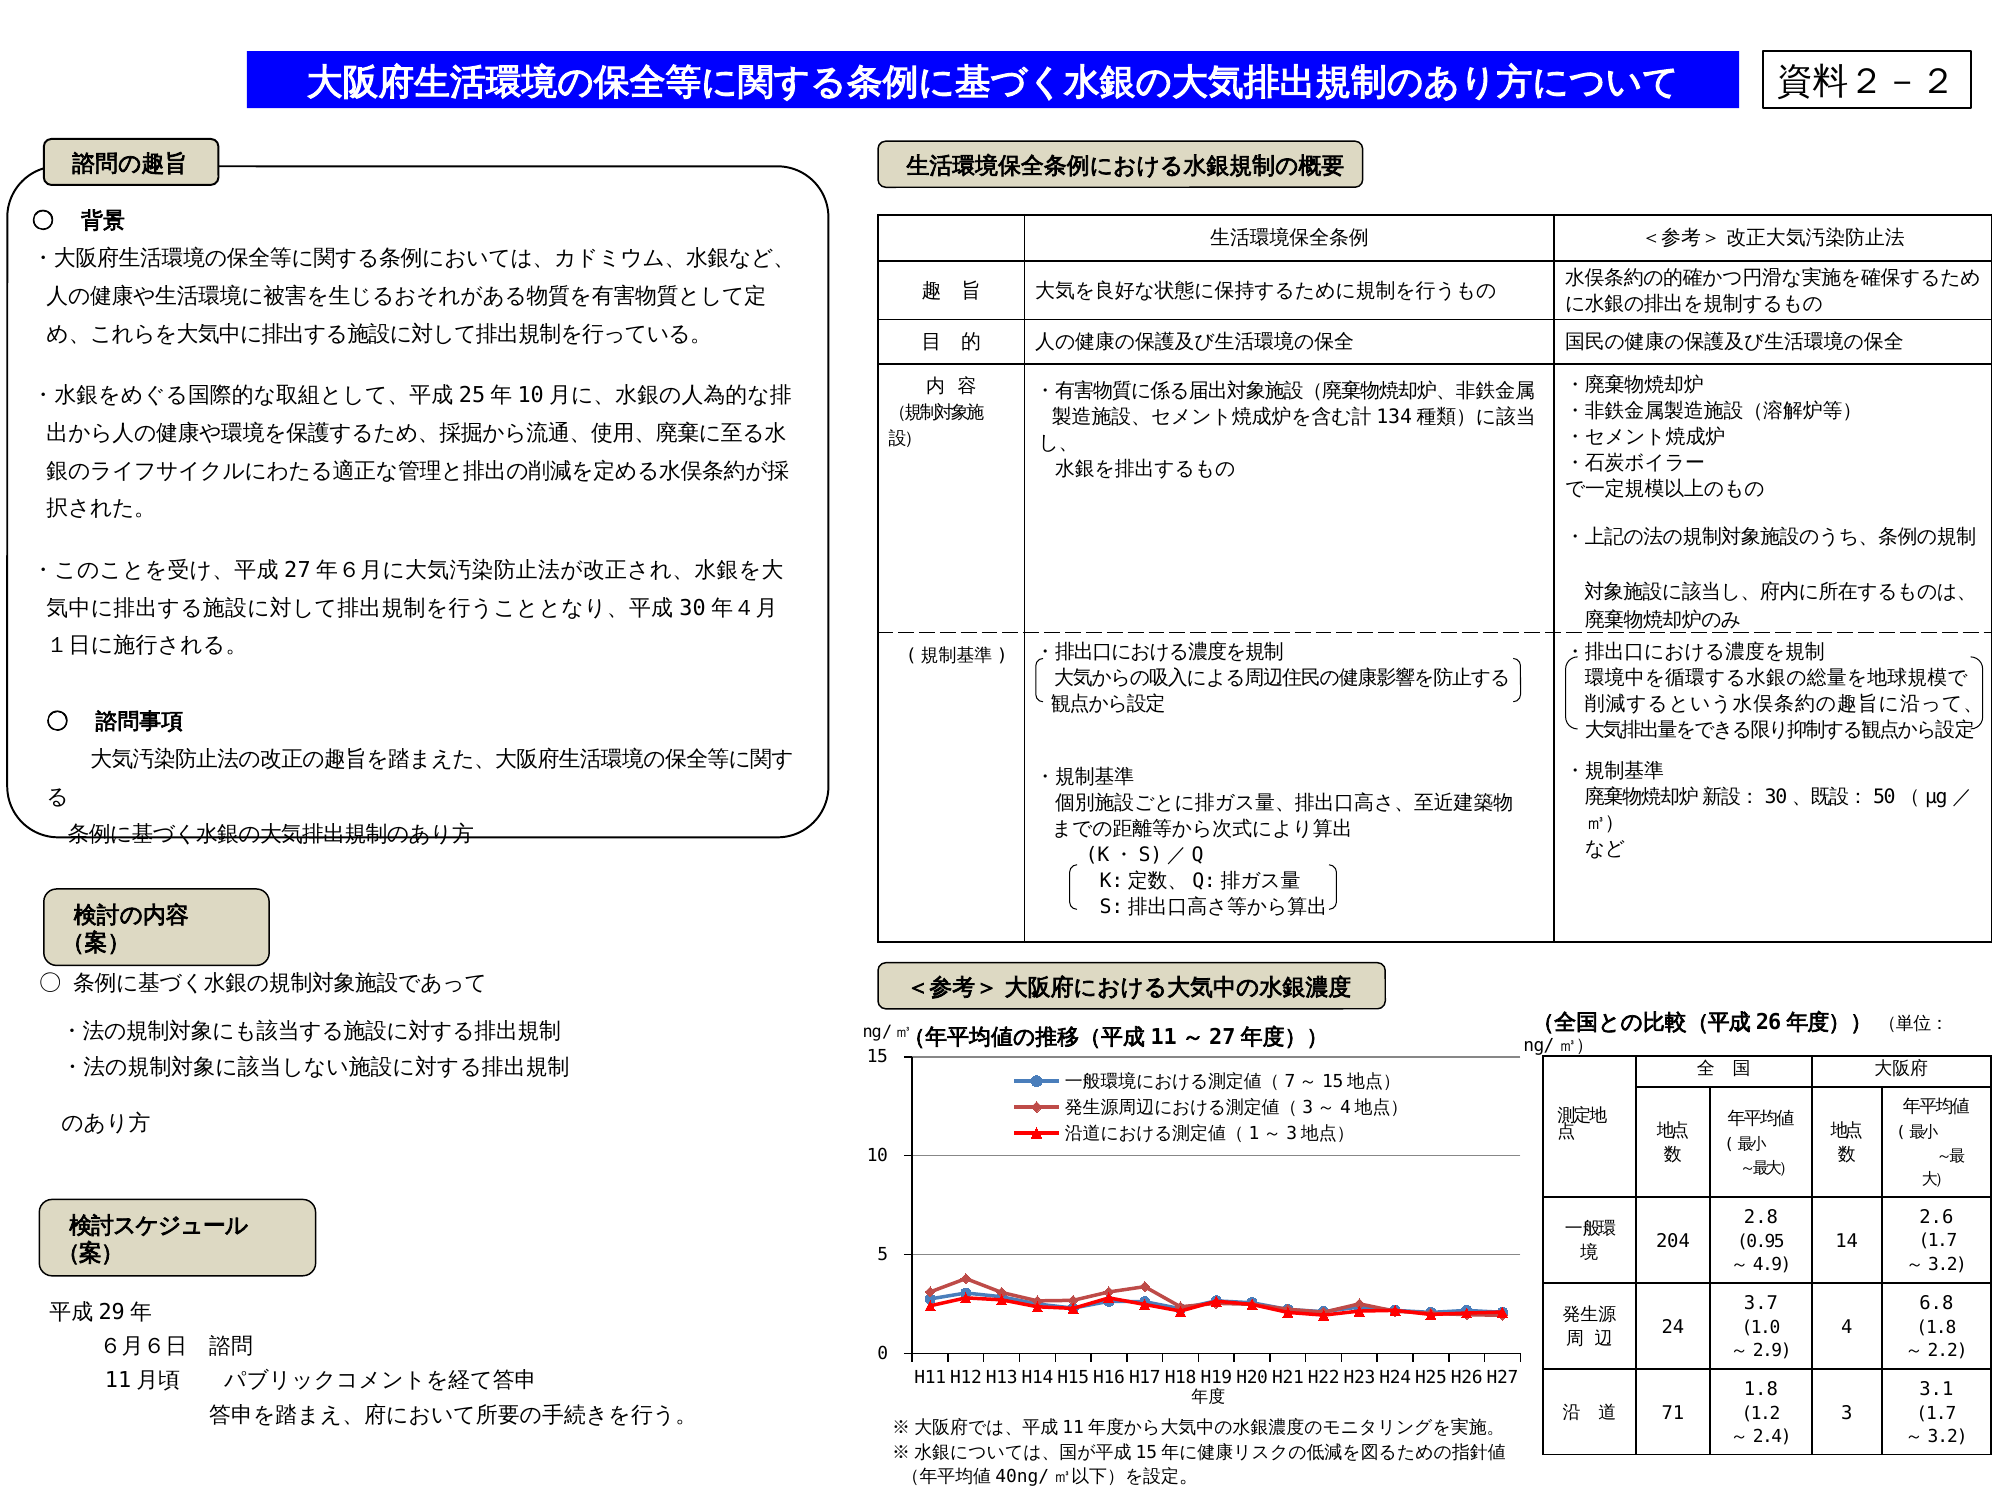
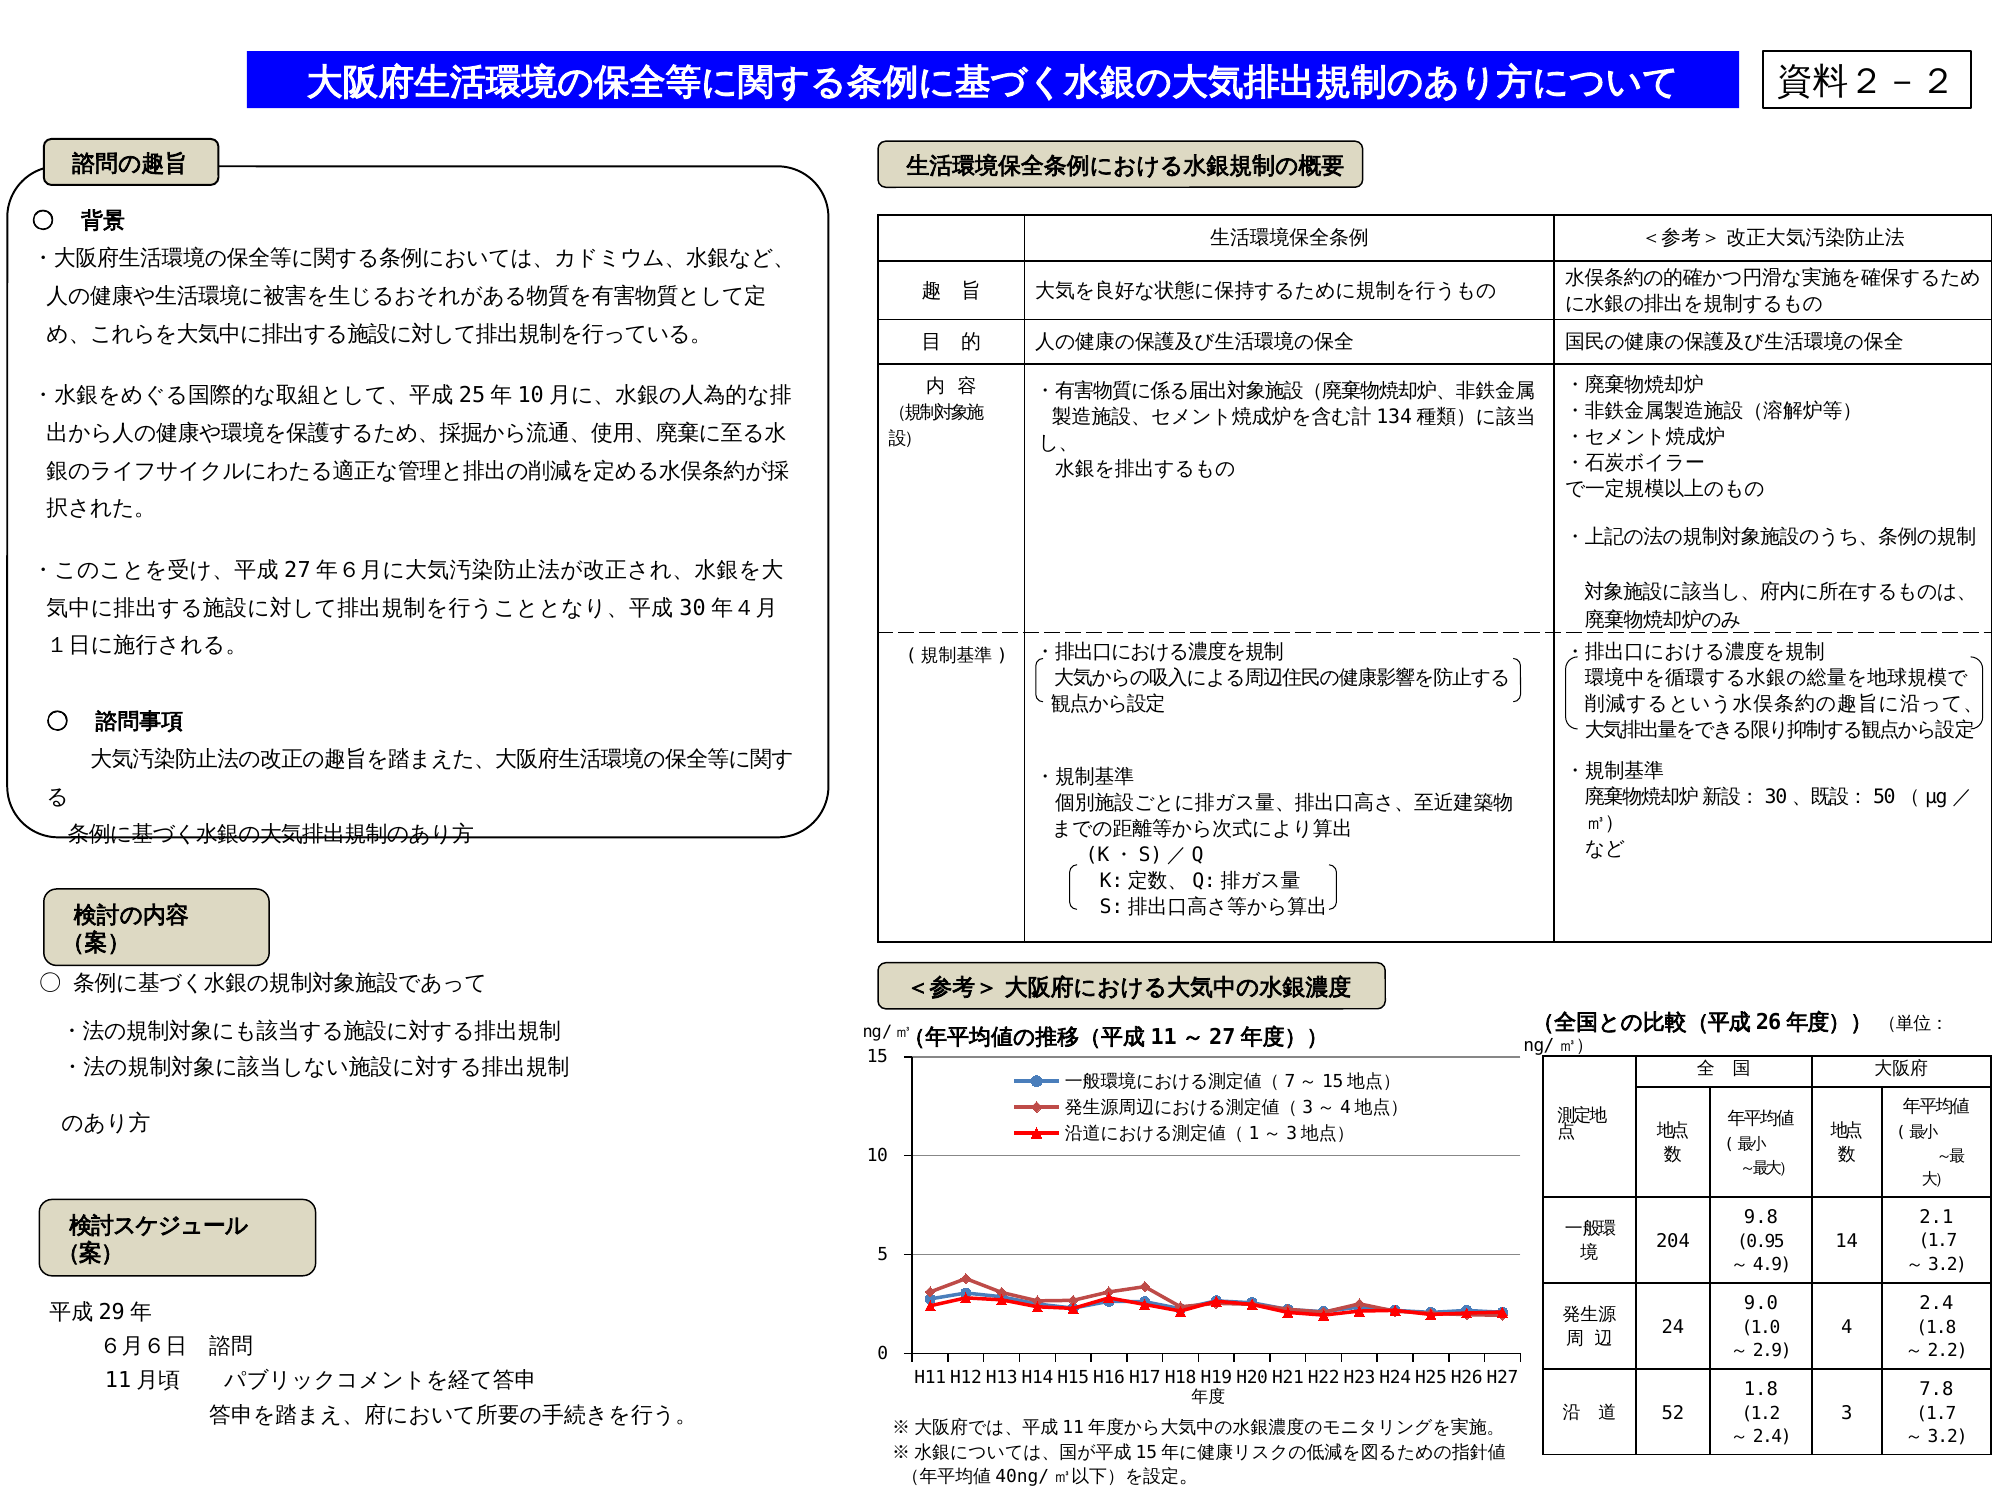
2.8: 2.8 -> 9.8
2.6: 2.6 -> 2.1
3.7: 3.7 -> 9.0
6.8: 6.8 -> 2.4
3.1: 3.1 -> 7.8
71: 71 -> 52
